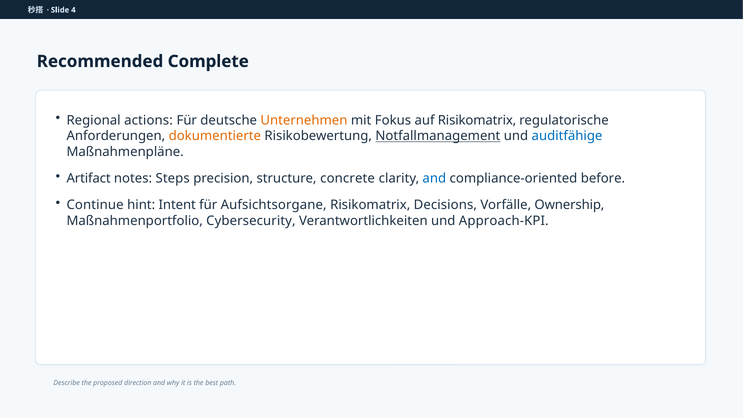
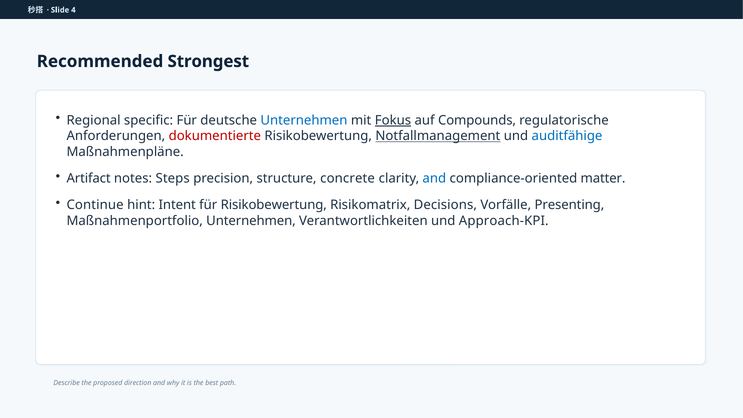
Complete: Complete -> Strongest
actions: actions -> specific
Unternehmen at (304, 120) colour: orange -> blue
Fokus underline: none -> present
auf Risikomatrix: Risikomatrix -> Compounds
dokumentierte colour: orange -> red
before: before -> matter
für Aufsichtsorgane: Aufsichtsorgane -> Risikobewertung
Ownership: Ownership -> Presenting
Maßnahmenportfolio Cybersecurity: Cybersecurity -> Unternehmen
